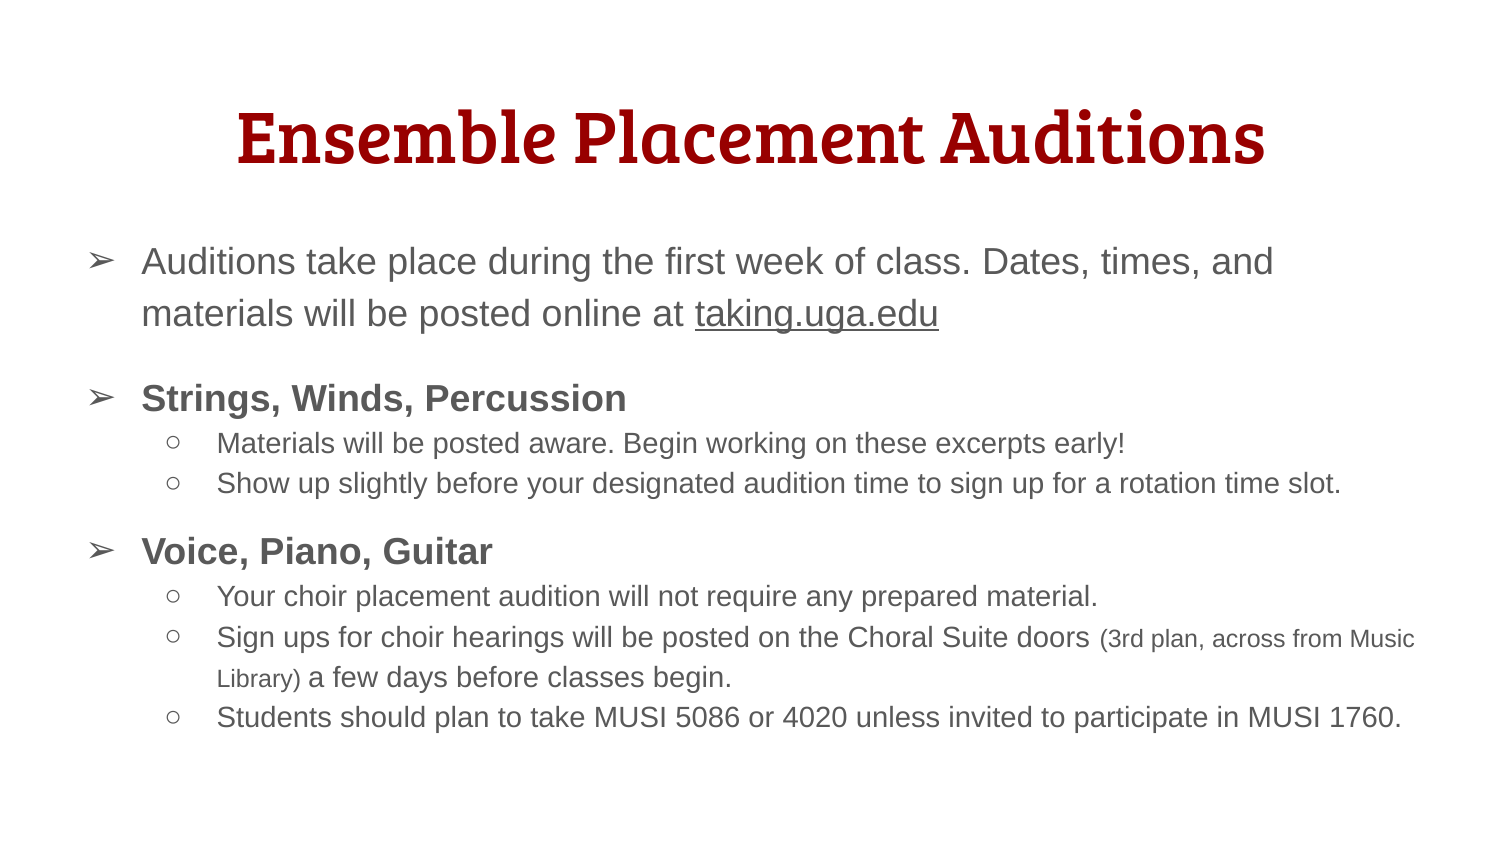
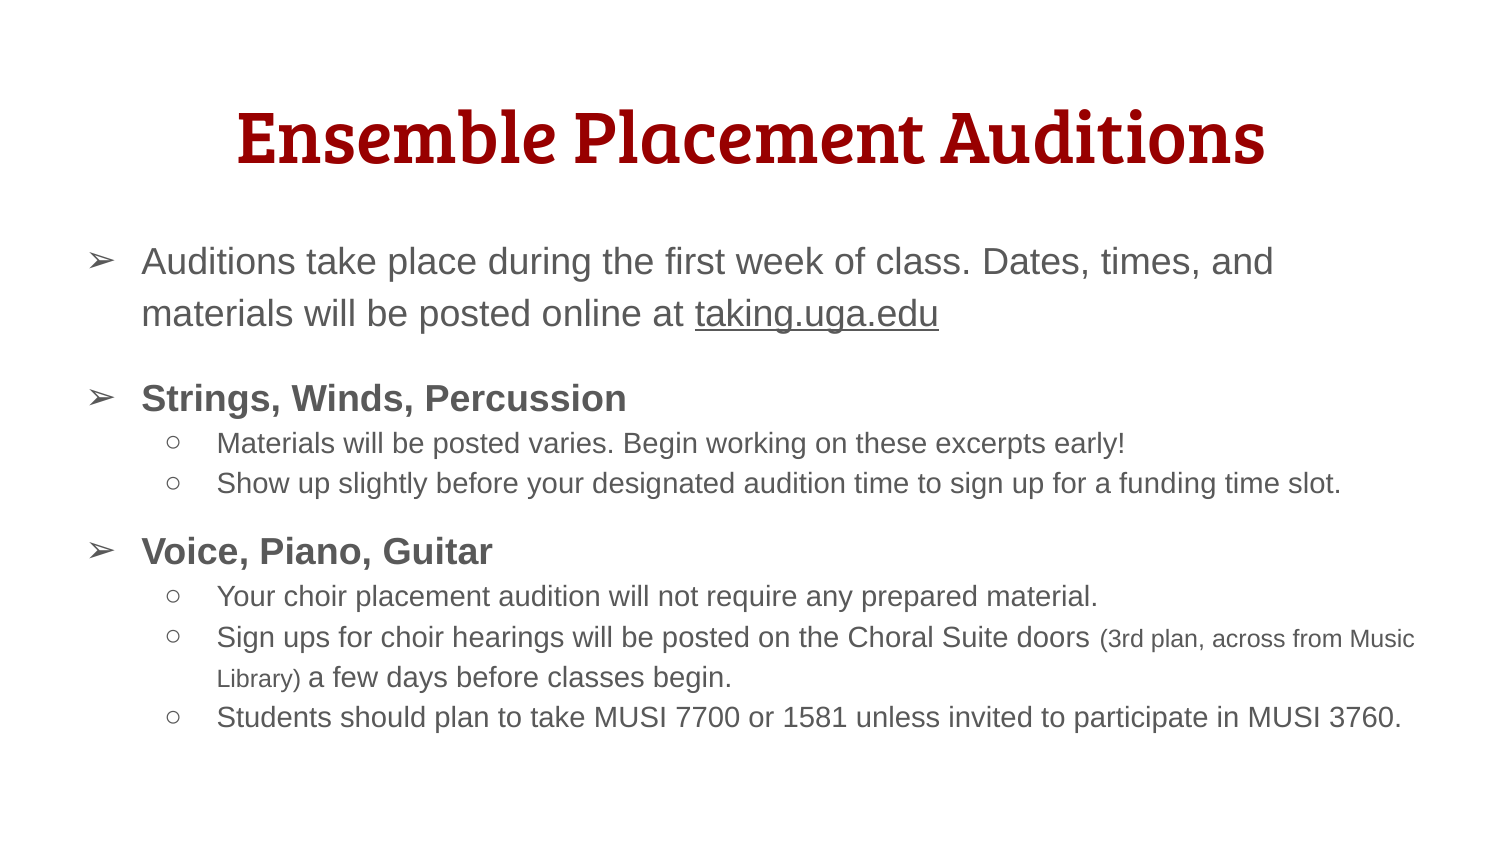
aware: aware -> varies
rotation: rotation -> funding
5086: 5086 -> 7700
4020: 4020 -> 1581
1760: 1760 -> 3760
